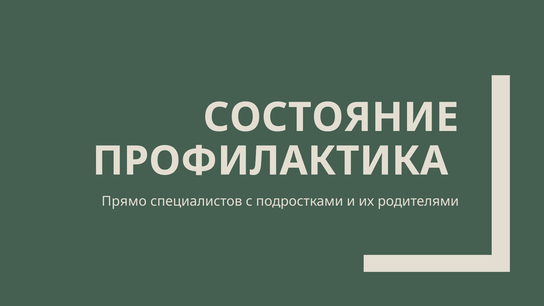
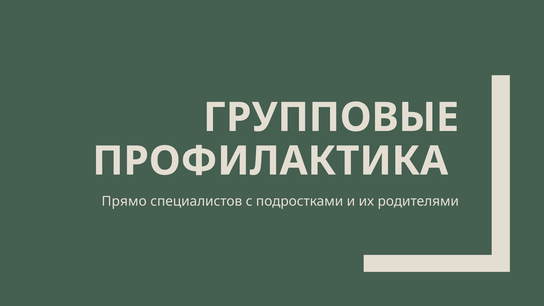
СОСТОЯНИЕ: СОСТОЯНИЕ -> ГРУППОВЫЕ
